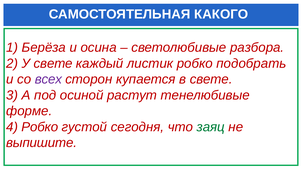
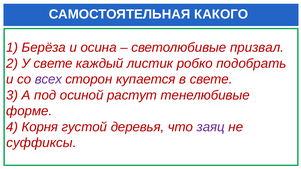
разбора: разбора -> призвал
4 Робко: Робко -> Корня
сегодня: сегодня -> деревья
заяц colour: green -> purple
выпишите: выпишите -> суффиксы
